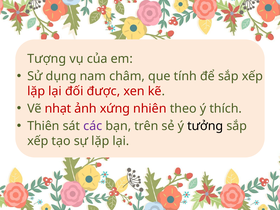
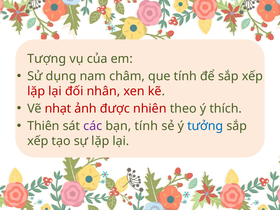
được: được -> nhân
xứng: xứng -> được
bạn trên: trên -> tính
tưởng colour: black -> blue
